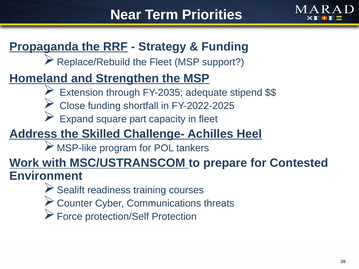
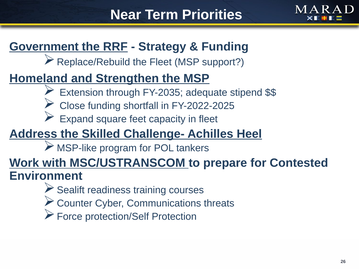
Propaganda: Propaganda -> Government
part: part -> feet
